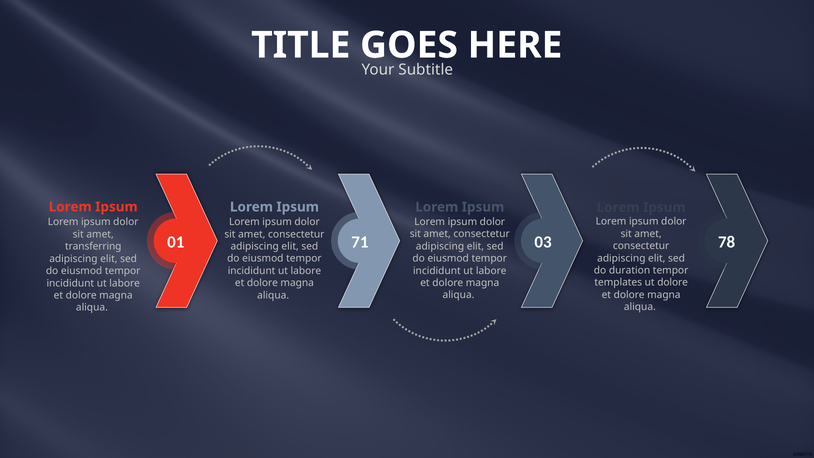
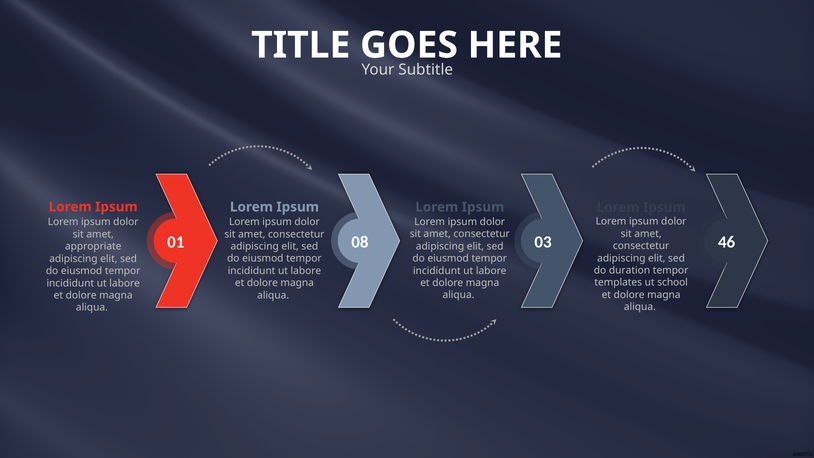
71: 71 -> 08
78: 78 -> 46
transferring: transferring -> appropriate
ut dolore: dolore -> school
